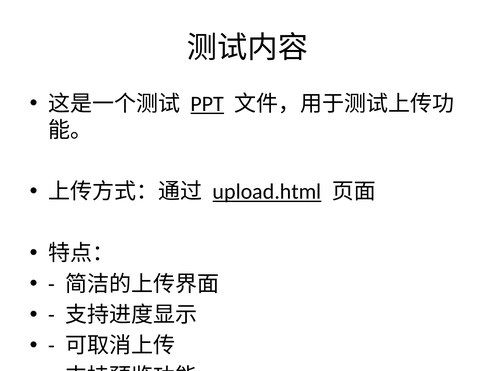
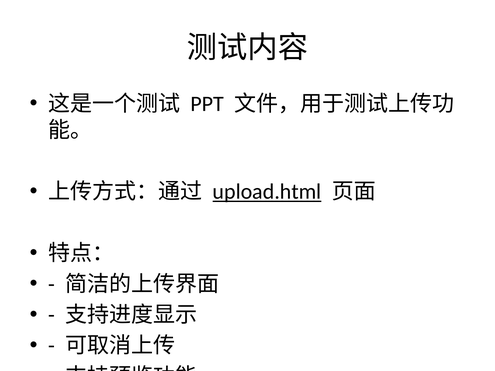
PPT underline: present -> none
